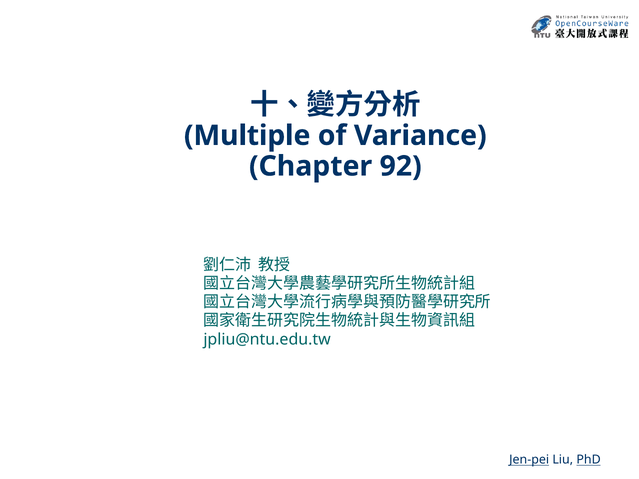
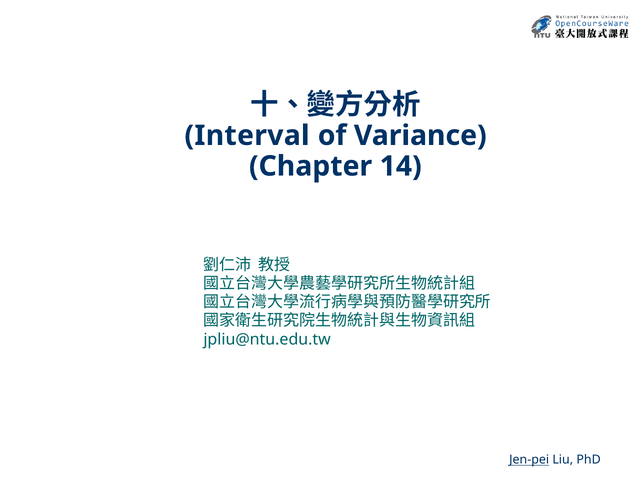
Multiple: Multiple -> Interval
92: 92 -> 14
PhD underline: present -> none
